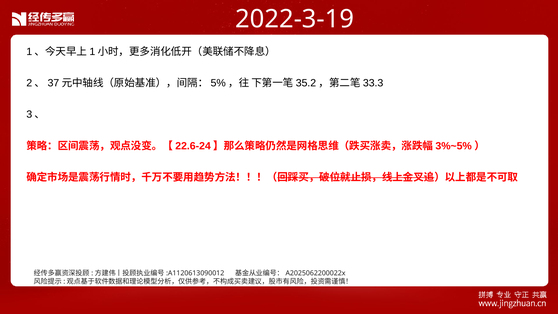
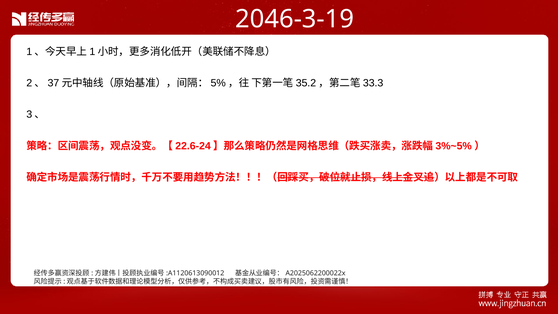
2022-3-19: 2022-3-19 -> 2046-3-19
